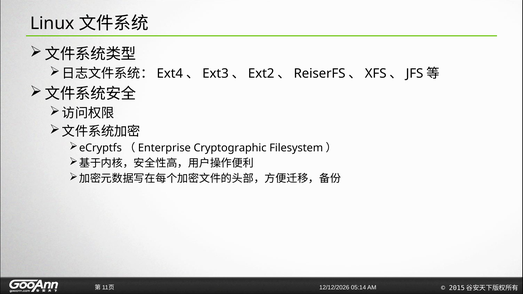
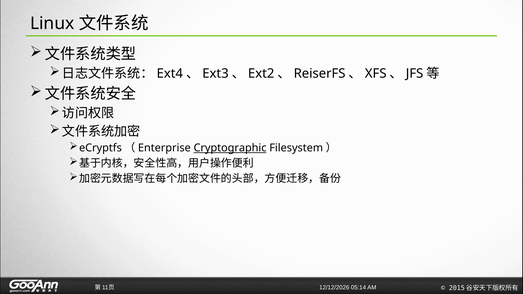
Cryptographic underline: none -> present
